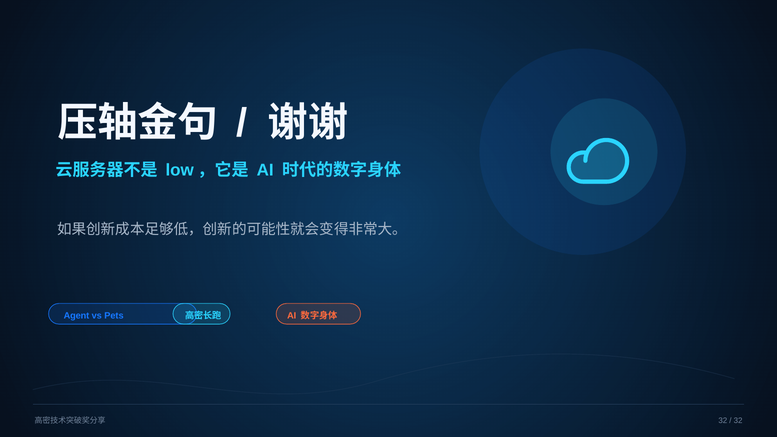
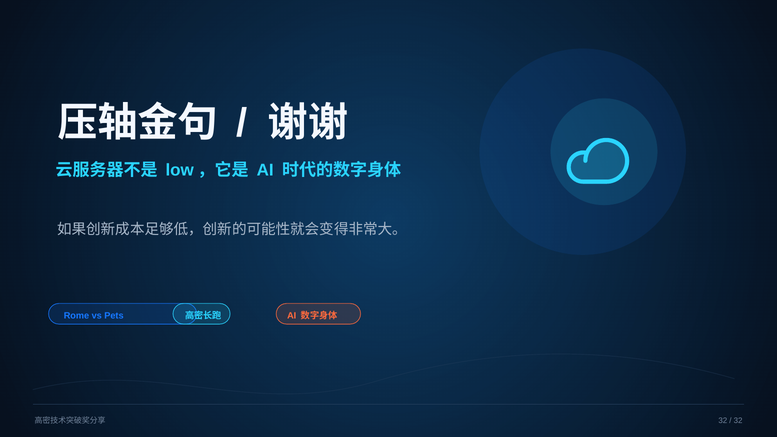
Agent: Agent -> Rome
